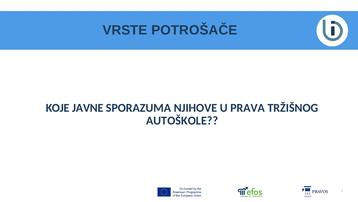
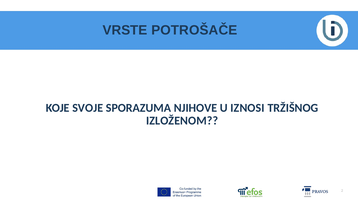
JAVNE: JAVNE -> SVOJE
PRAVA: PRAVA -> IZNOSI
AUTOŠKOLE: AUTOŠKOLE -> IZLOŽENOM
